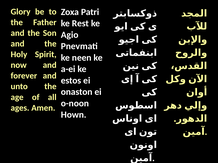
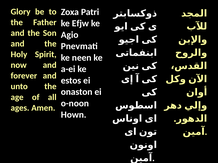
Rest: Rest -> Efjw
